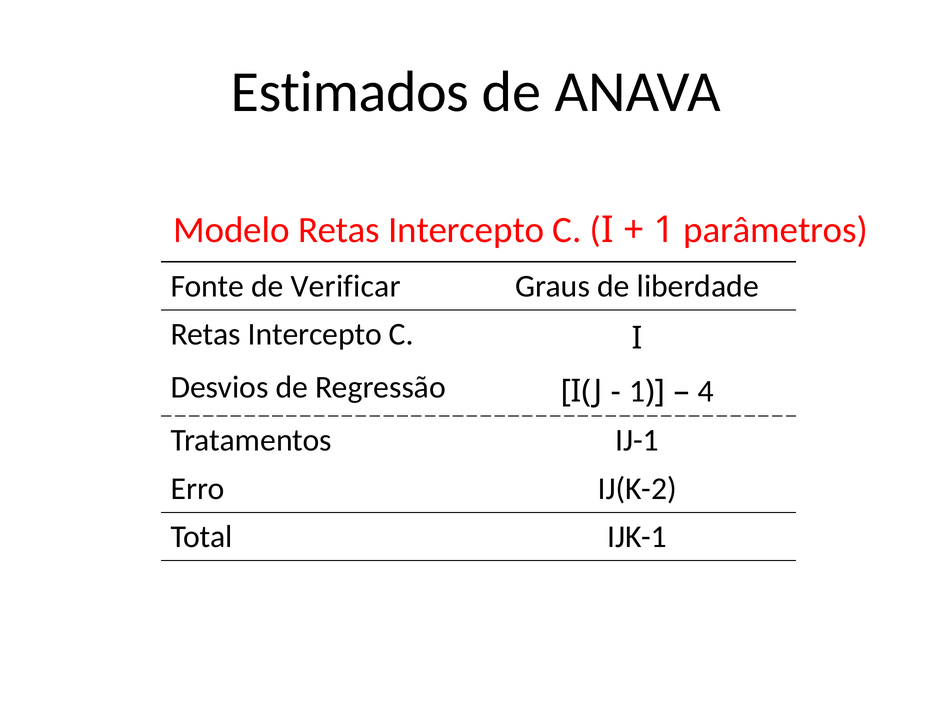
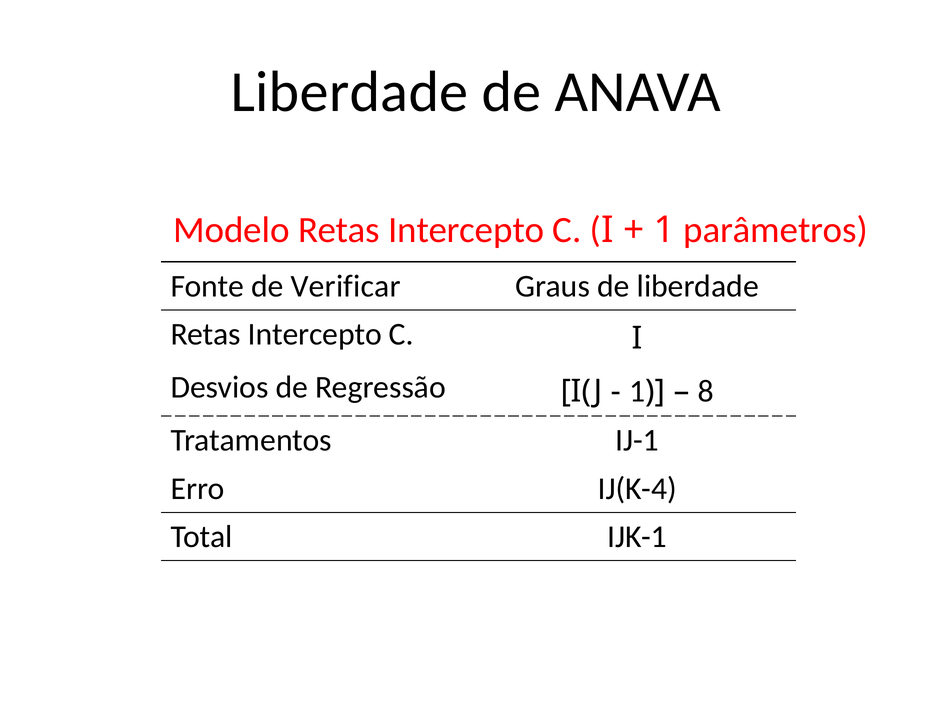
Estimados at (350, 92): Estimados -> Liberdade
4: 4 -> 8
IJ(K-2: IJ(K-2 -> IJ(K-4
